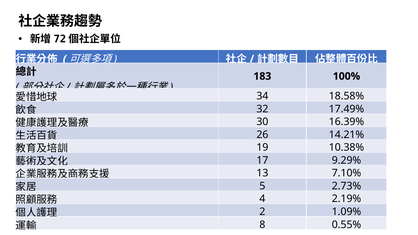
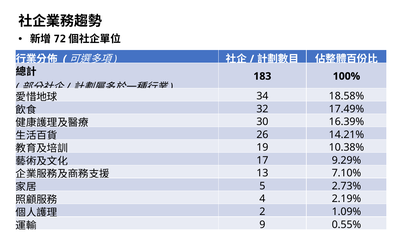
8: 8 -> 9
